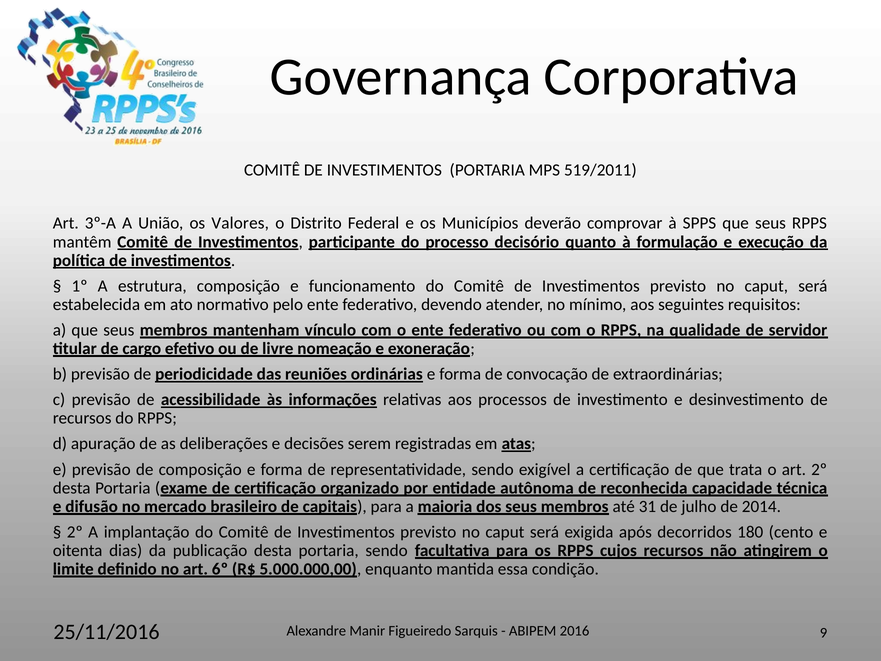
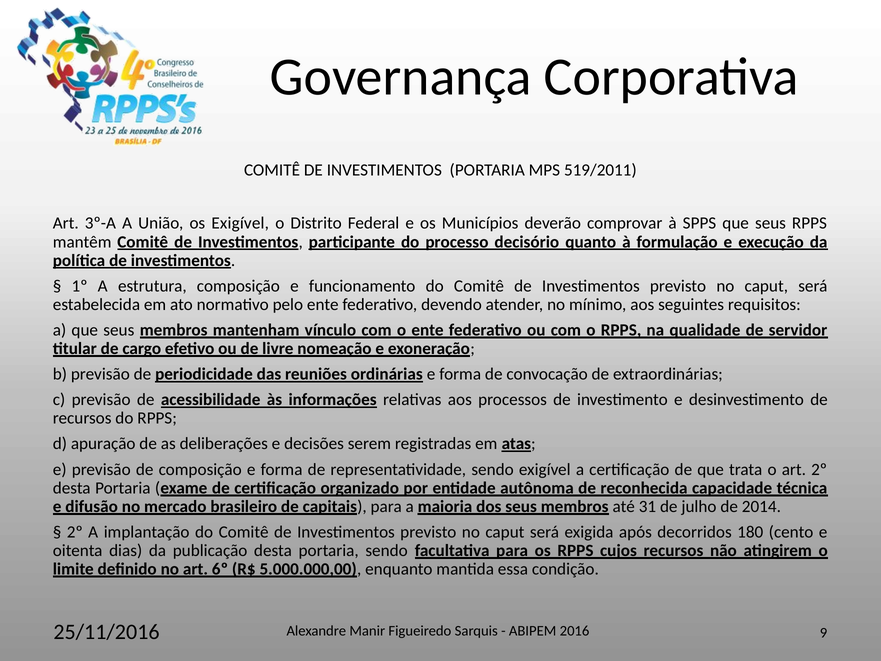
os Valores: Valores -> Exigível
